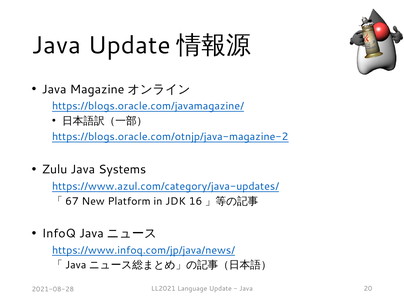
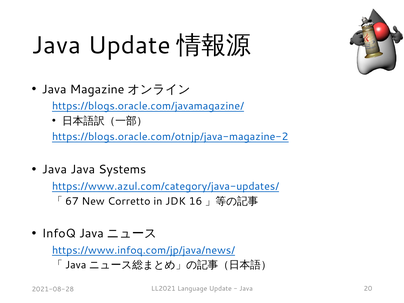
Zulu at (55, 170): Zulu -> Java
Platform: Platform -> Corretto
